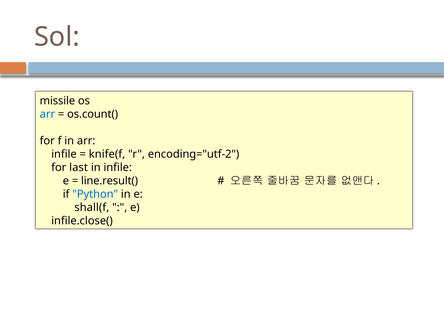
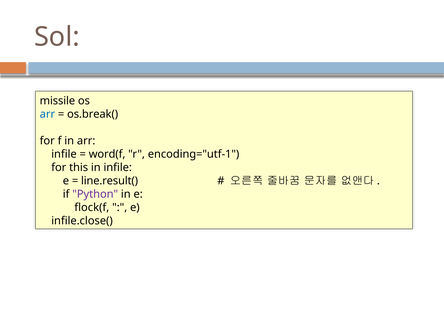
os.count(: os.count( -> os.break(
knife(f: knife(f -> word(f
encoding="utf-2: encoding="utf-2 -> encoding="utf-1
last: last -> this
Python colour: blue -> purple
shall(f: shall(f -> flock(f
